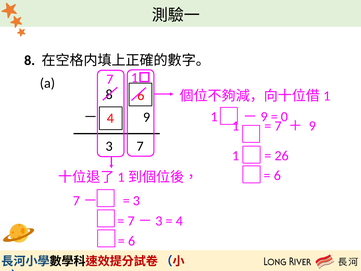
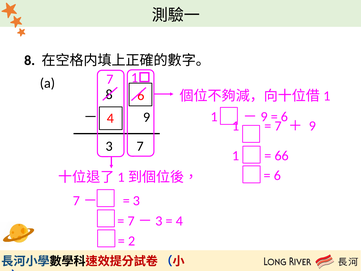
0 at (285, 117): 0 -> 6
26: 26 -> 66
6 at (132, 241): 6 -> 2
